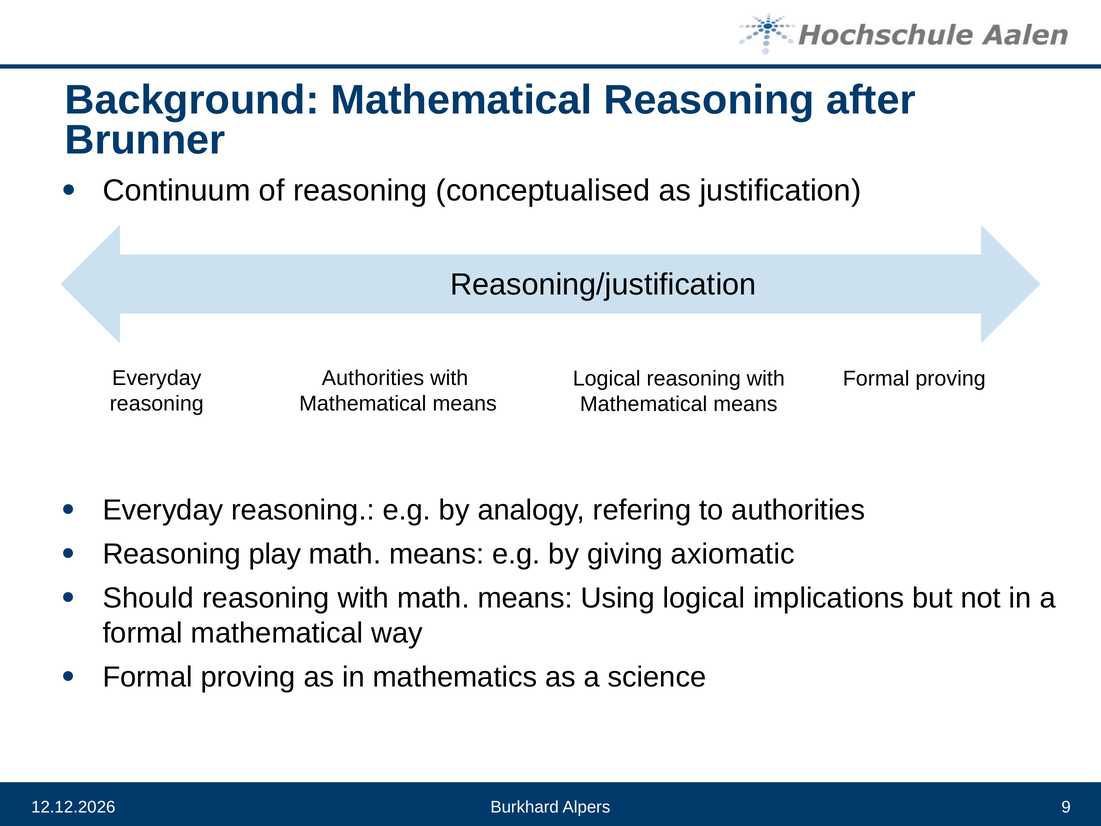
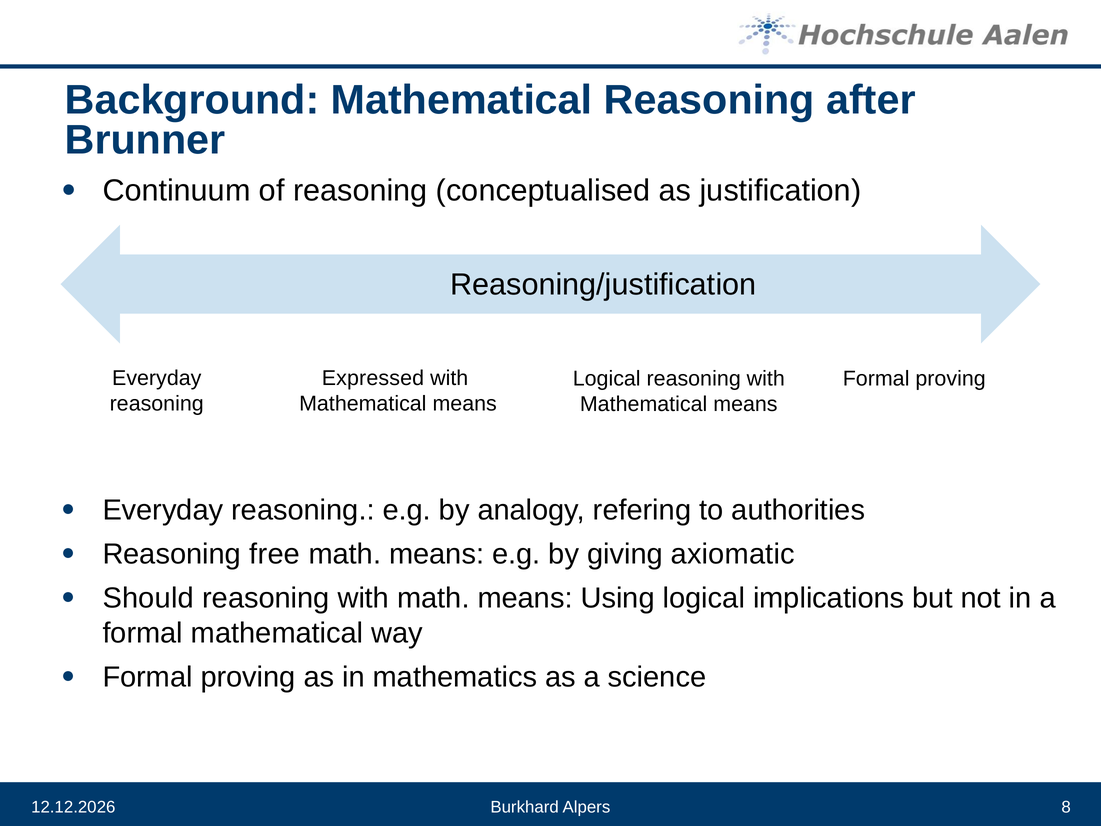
Authorities at (373, 378): Authorities -> Expressed
play: play -> free
9: 9 -> 8
